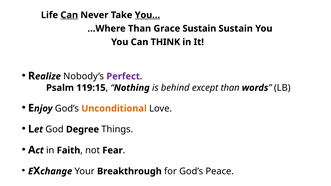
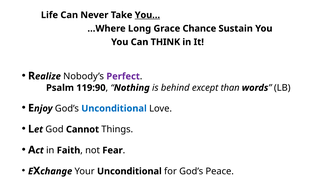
Can at (69, 15) underline: present -> none
…Where Than: Than -> Long
Grace Sustain: Sustain -> Chance
119:15: 119:15 -> 119:90
Unconditional at (114, 109) colour: orange -> blue
Degree: Degree -> Cannot
Your Breakthrough: Breakthrough -> Unconditional
